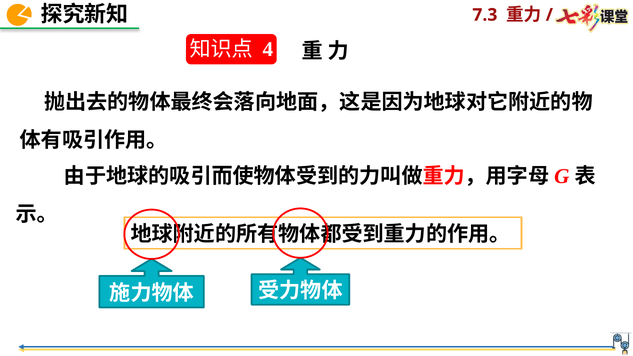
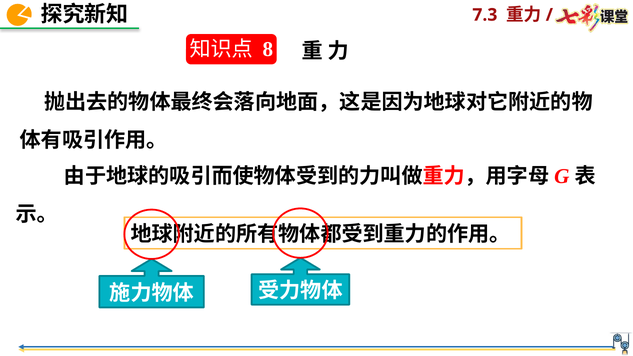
4: 4 -> 8
